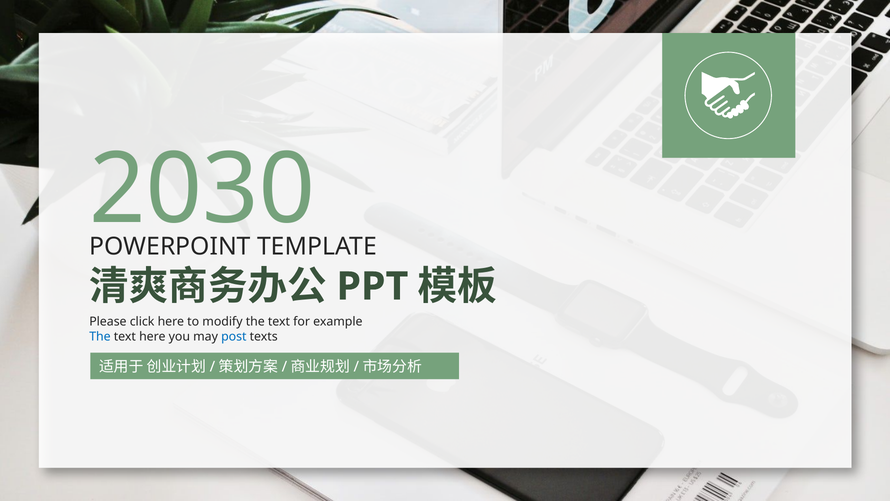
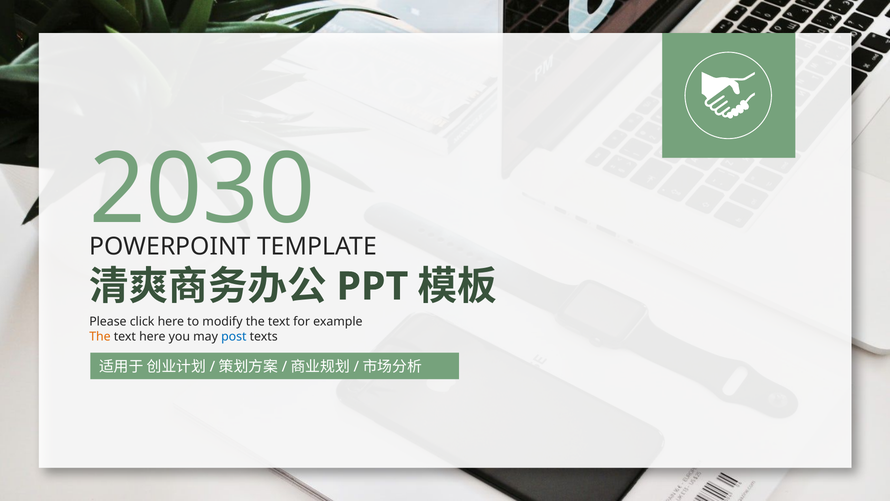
The at (100, 337) colour: blue -> orange
